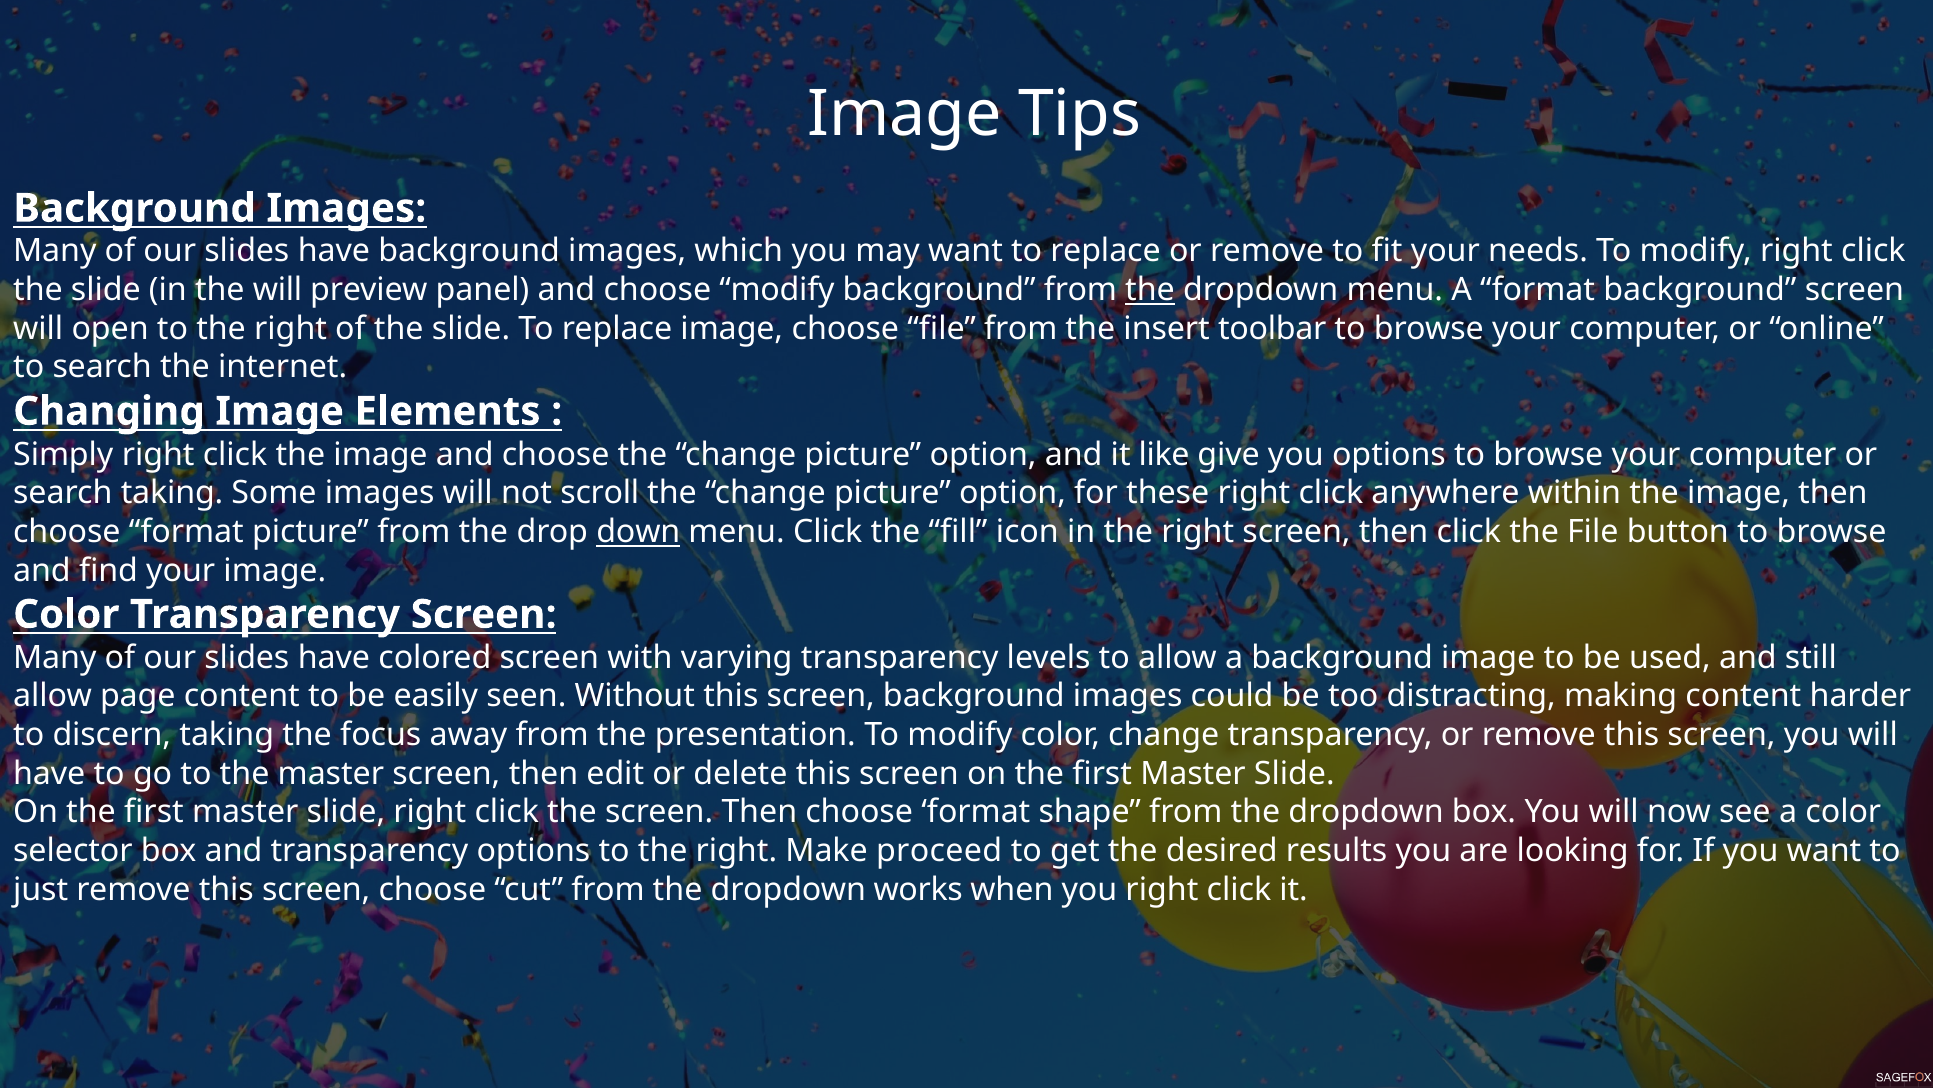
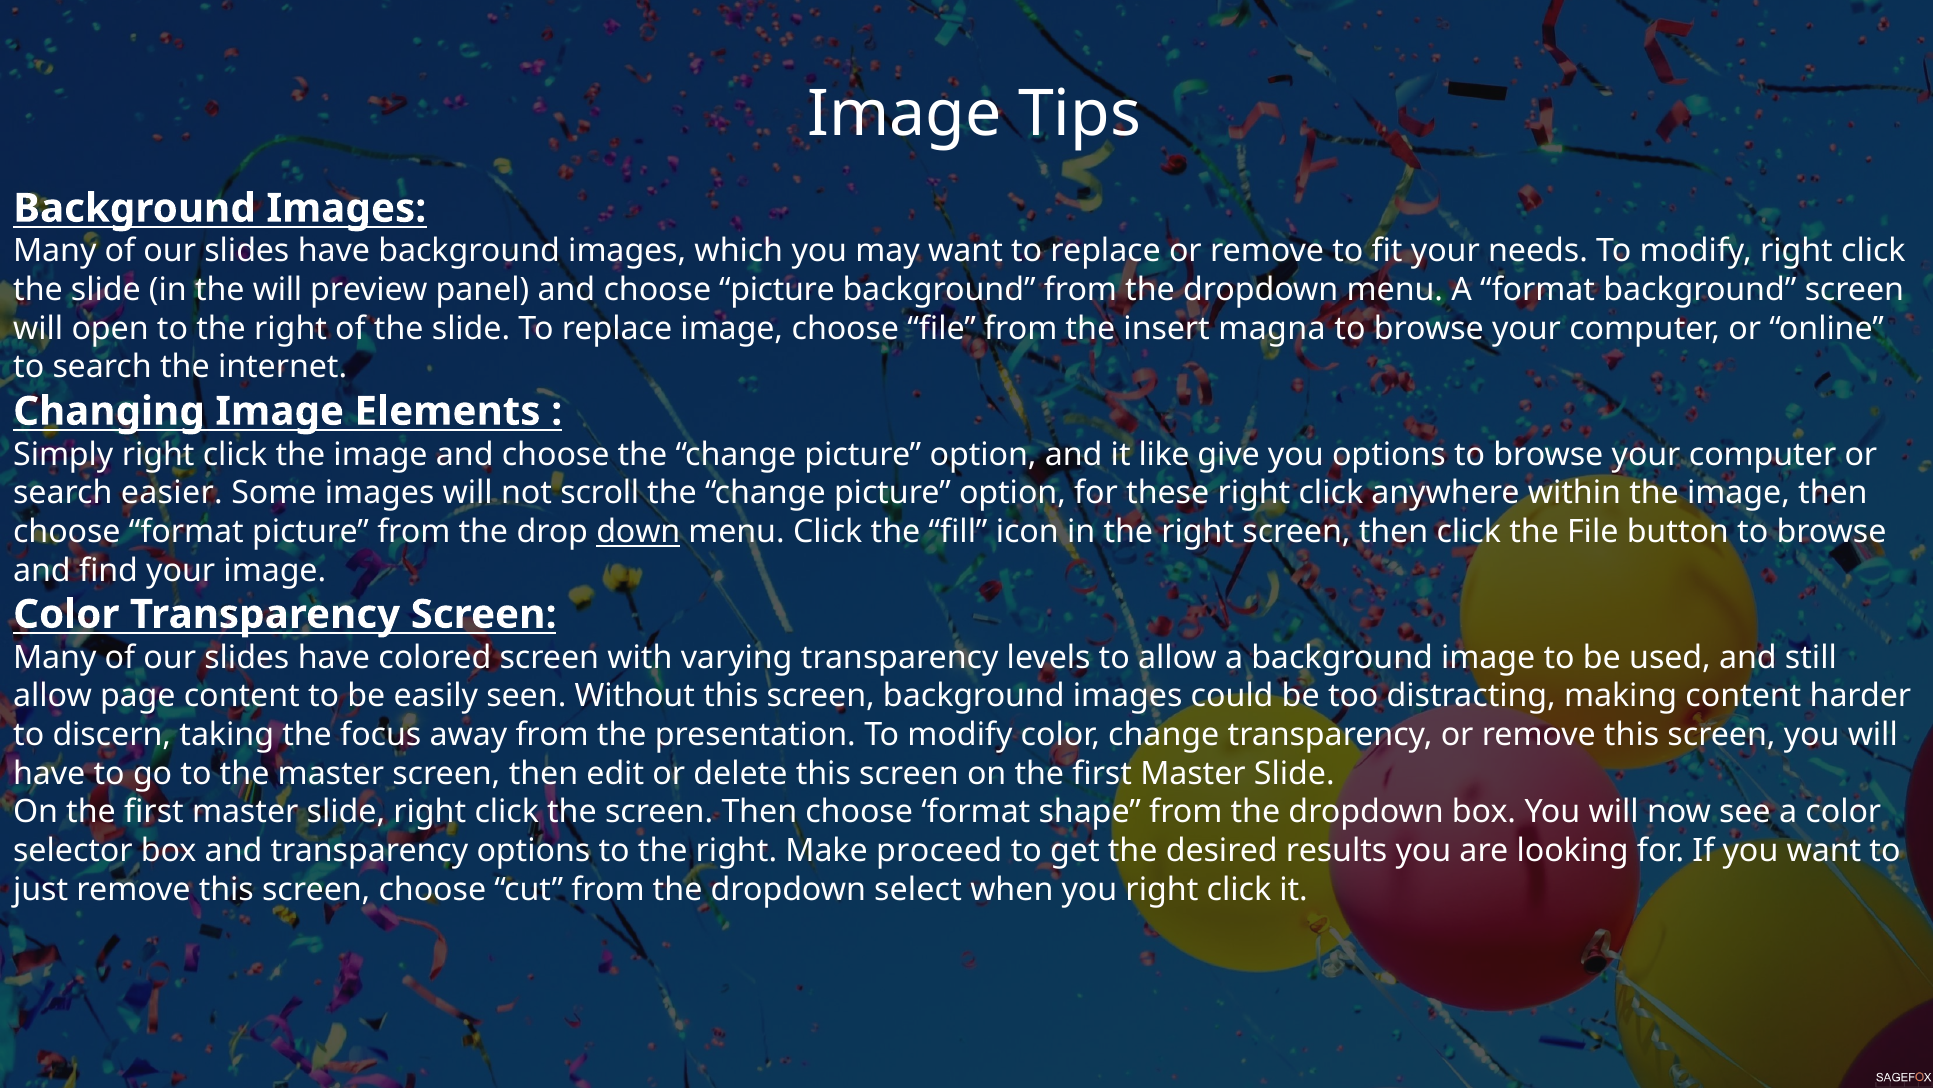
choose modify: modify -> picture
the at (1150, 290) underline: present -> none
toolbar: toolbar -> magna
search taking: taking -> easier
works: works -> select
